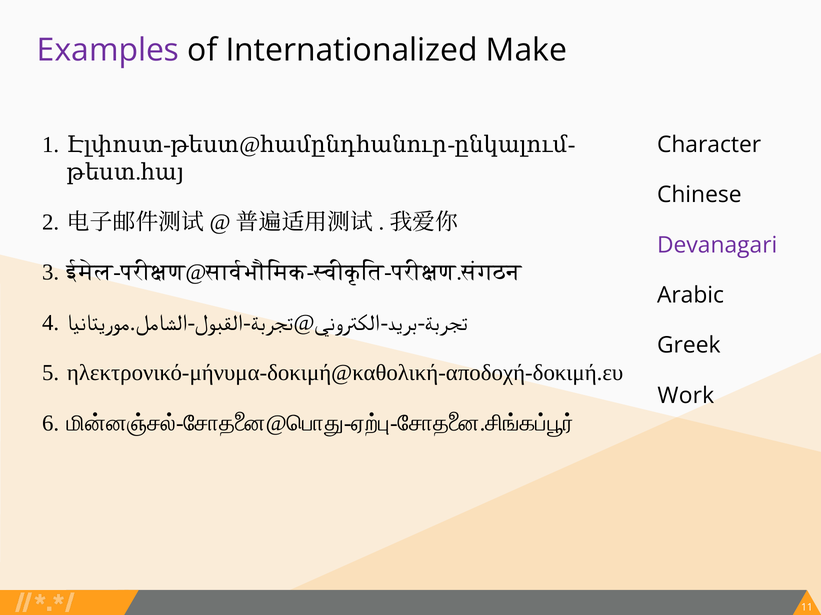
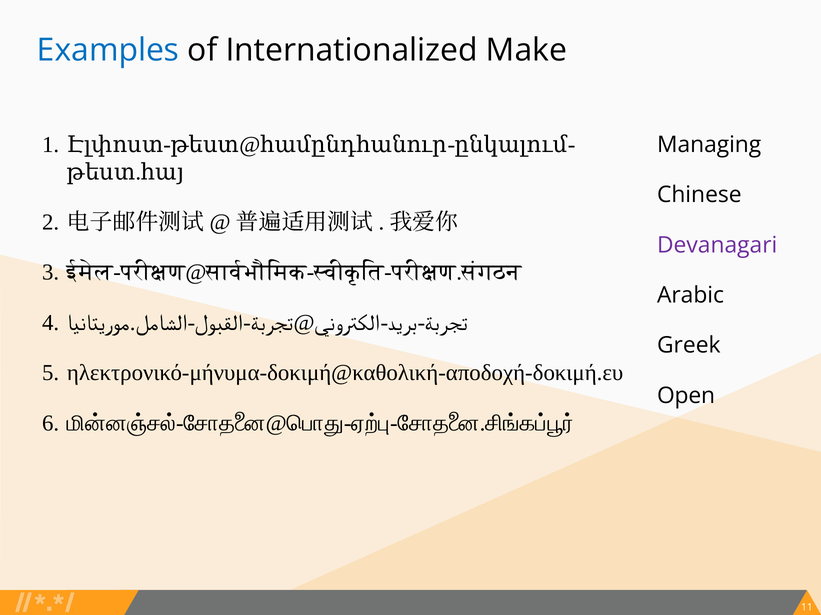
Examples colour: purple -> blue
Character: Character -> Managing
Work: Work -> Open
